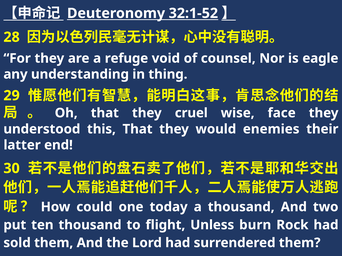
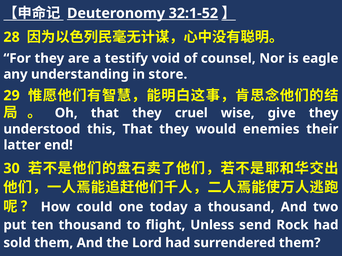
refuge: refuge -> testify
thing: thing -> store
face: face -> give
burn: burn -> send
